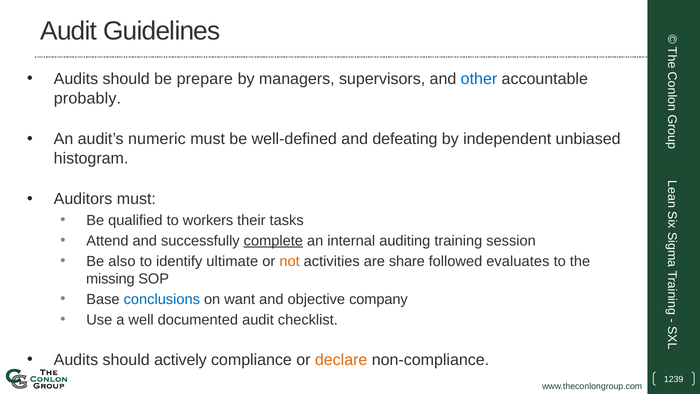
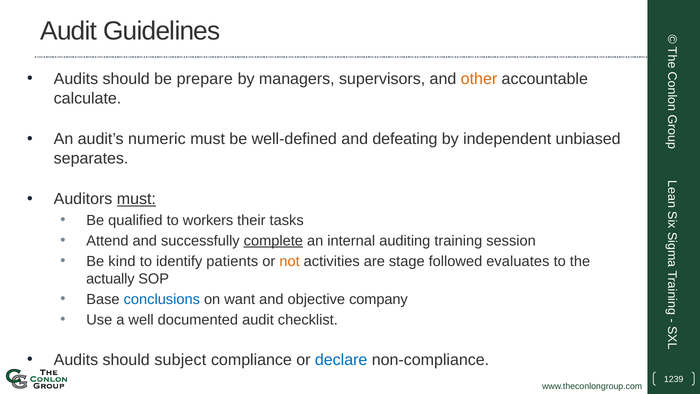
other colour: blue -> orange
probably: probably -> calculate
histogram: histogram -> separates
must at (136, 199) underline: none -> present
also: also -> kind
ultimate: ultimate -> patients
share: share -> stage
missing: missing -> actually
actively: actively -> subject
declare colour: orange -> blue
